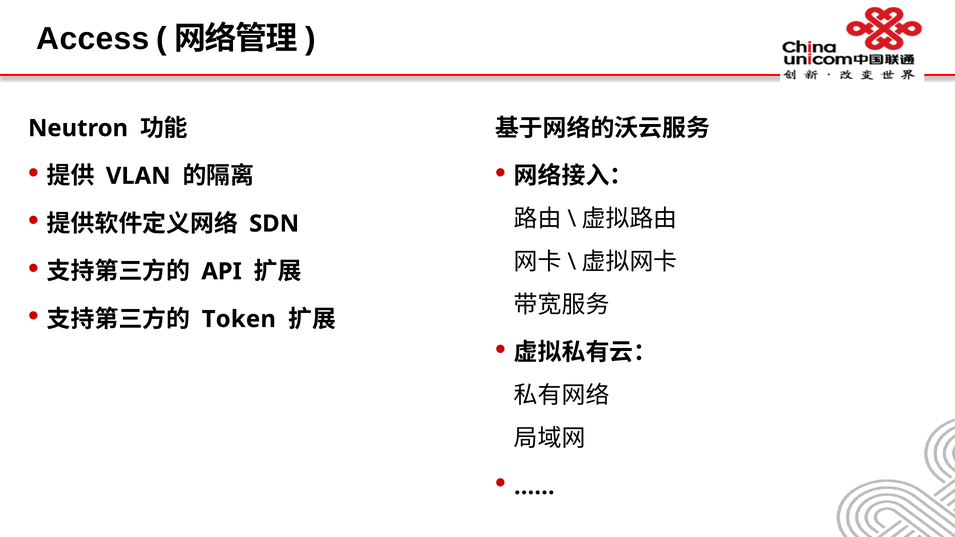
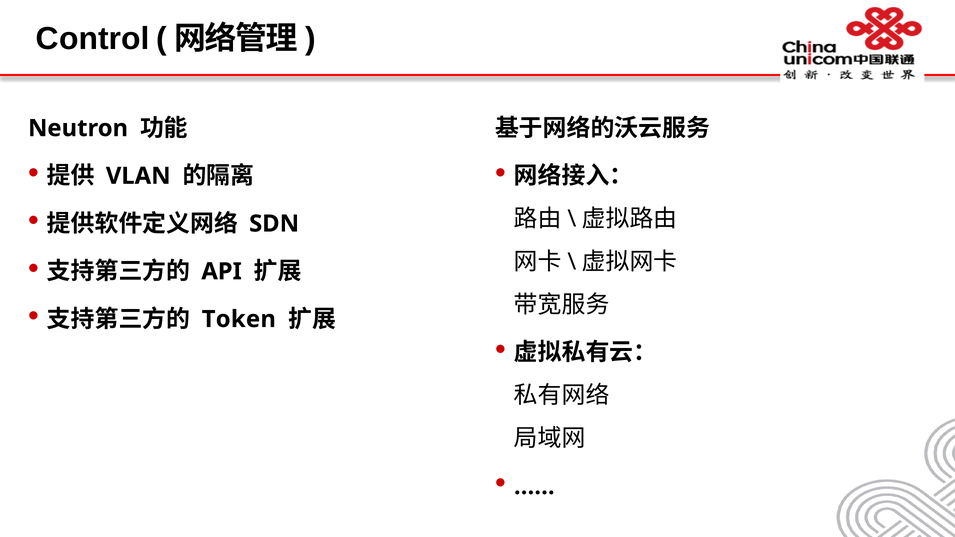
Access: Access -> Control
